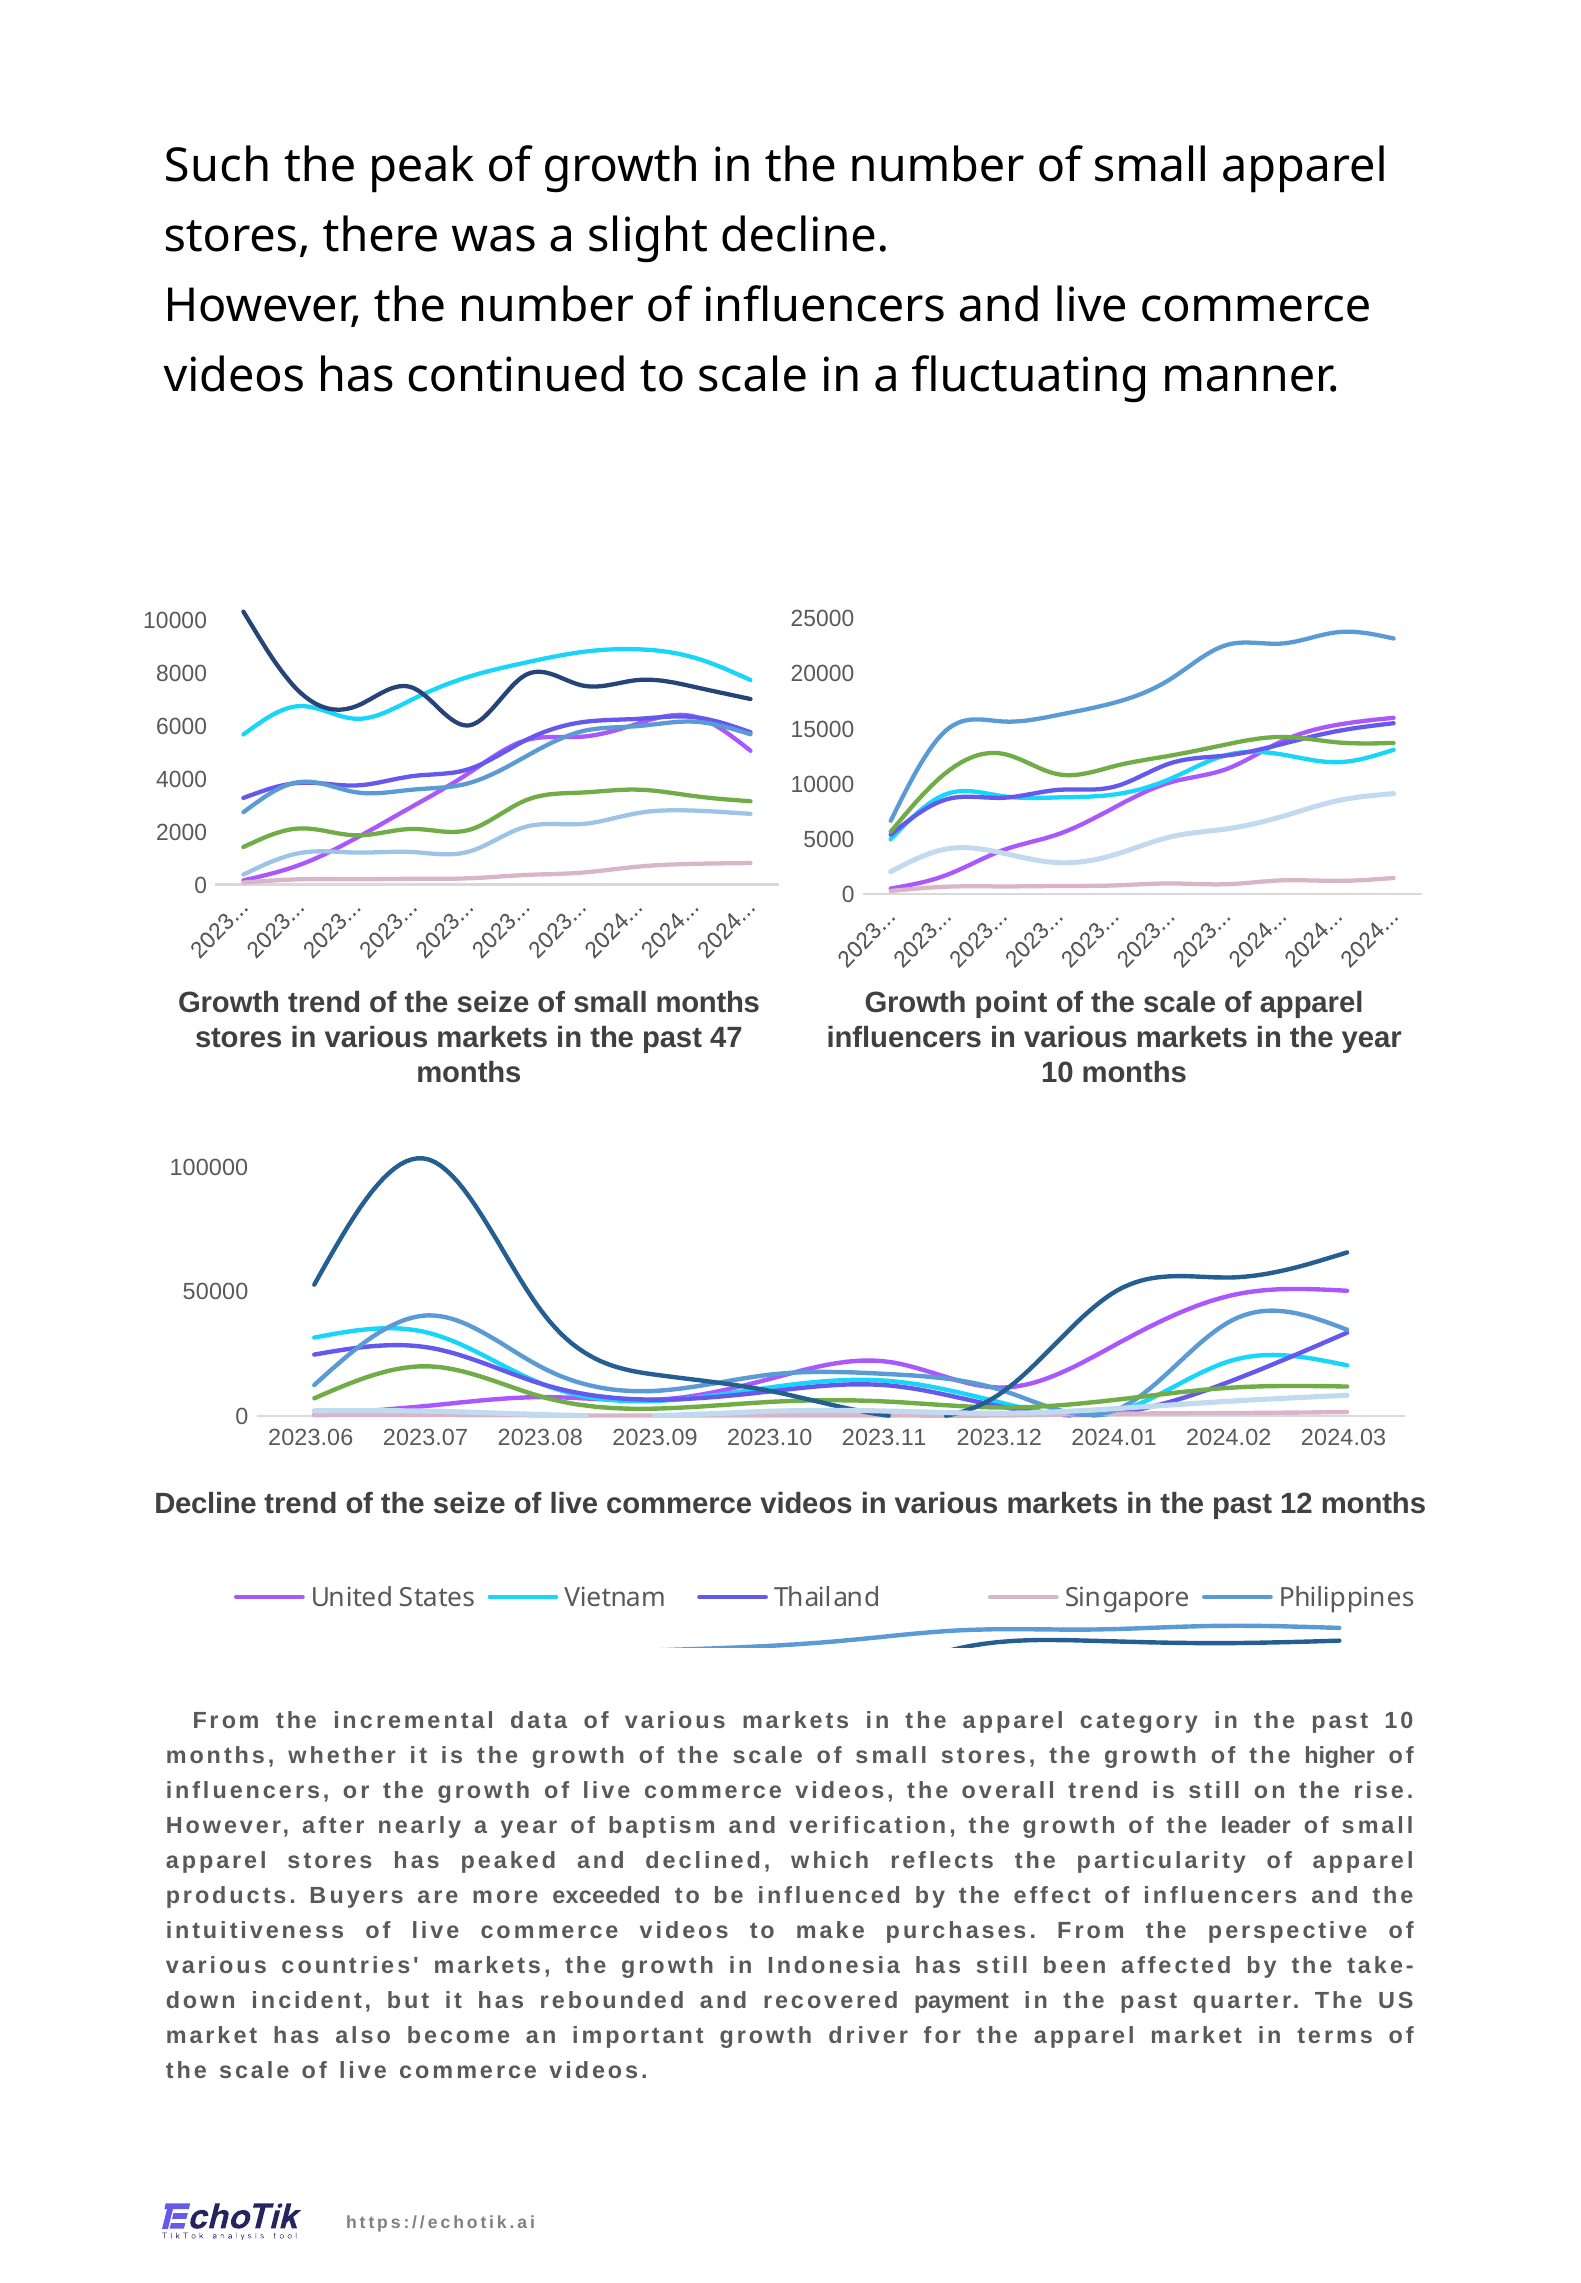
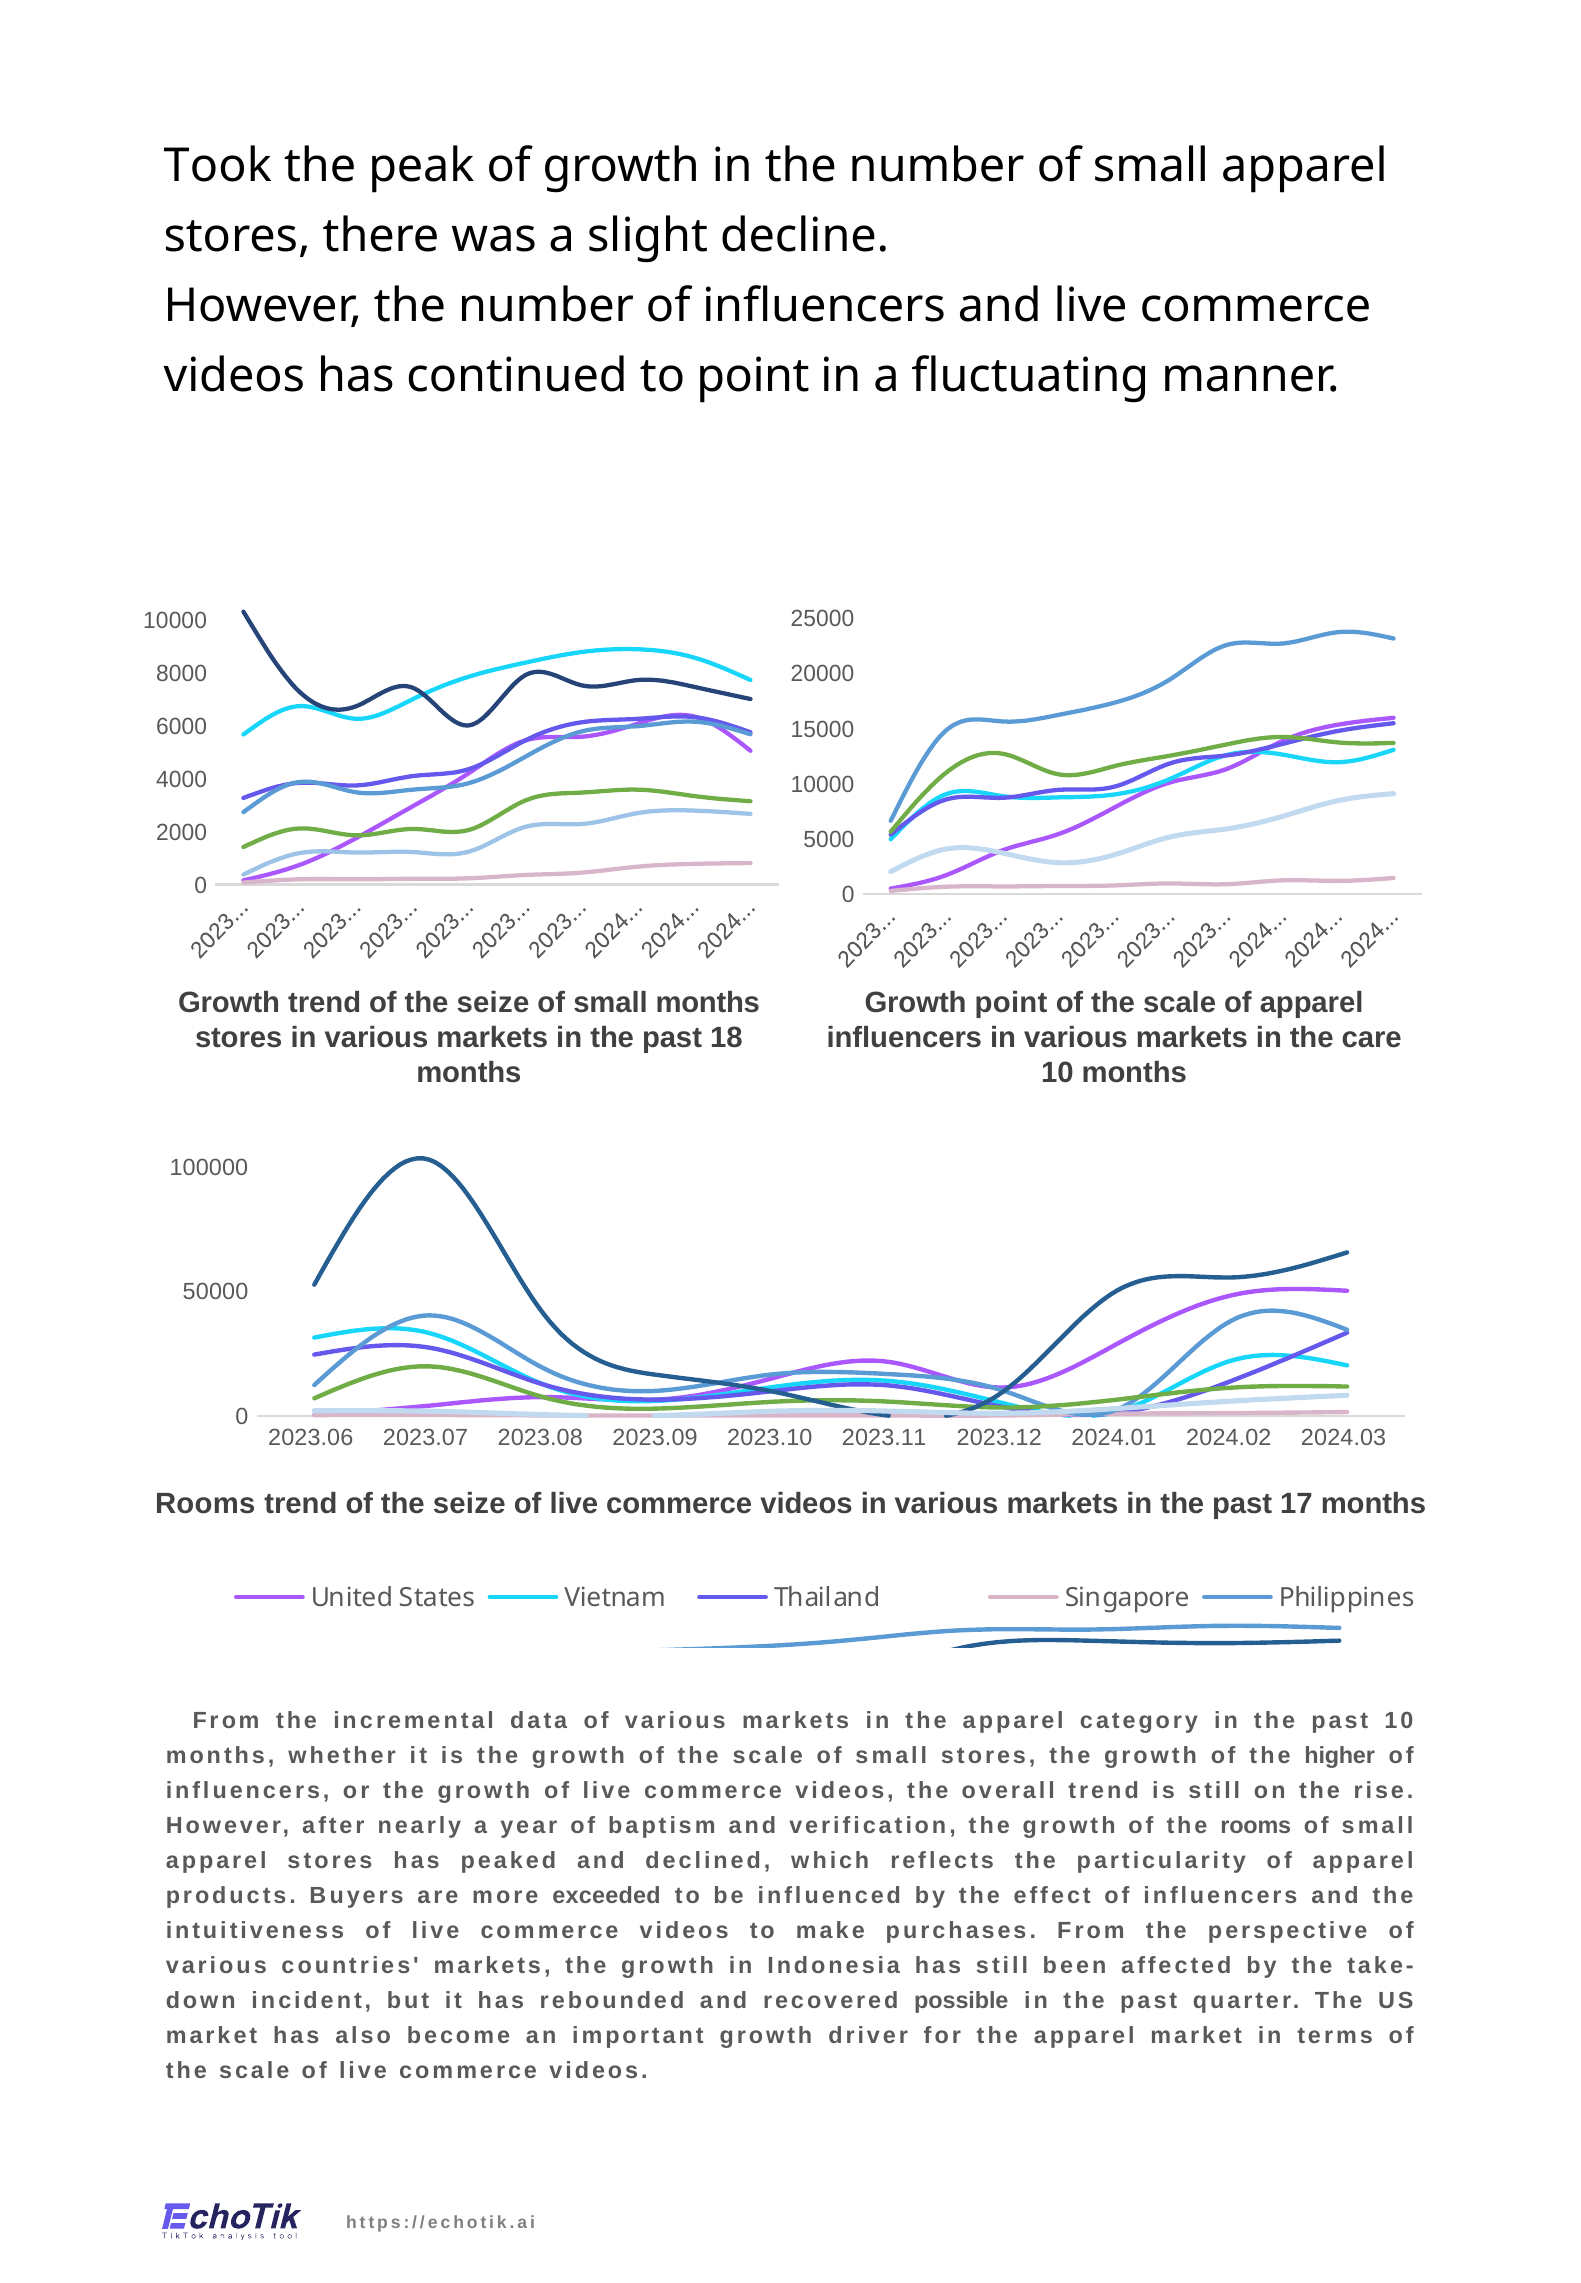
Such: Such -> Took
to scale: scale -> point
47: 47 -> 18
the year: year -> care
Decline at (206, 1505): Decline -> Rooms
12: 12 -> 17
the leader: leader -> rooms
payment: payment -> possible
